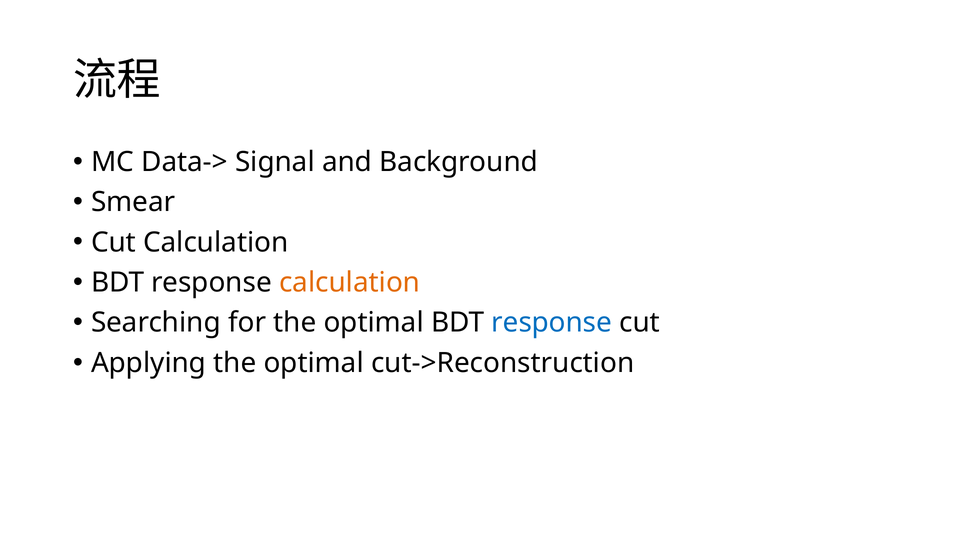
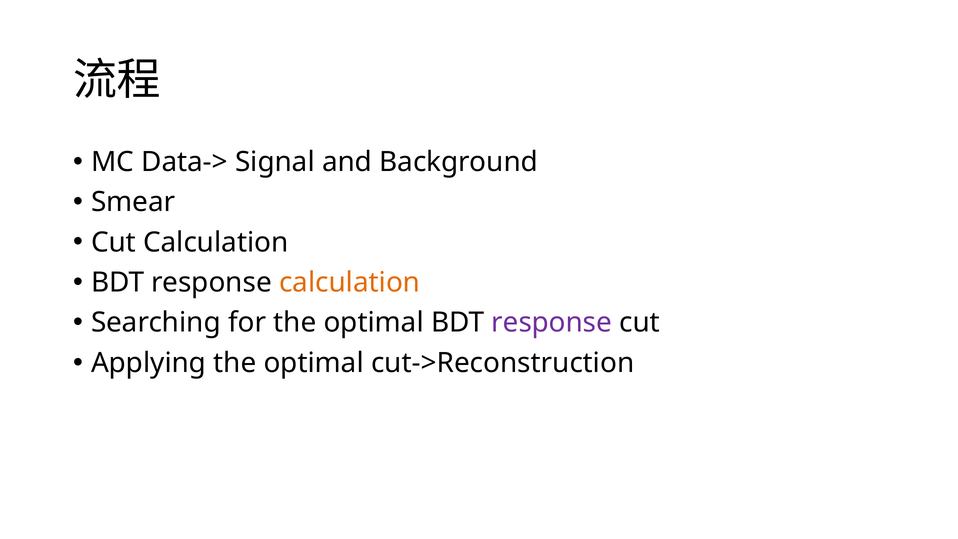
response at (552, 323) colour: blue -> purple
